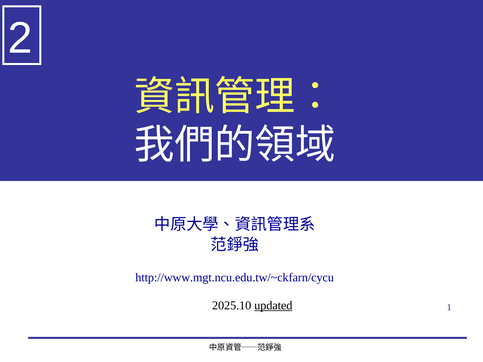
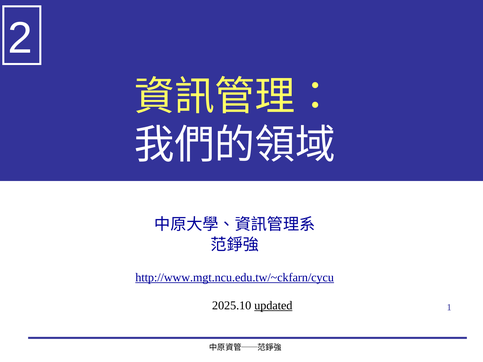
http://www.mgt.ncu.edu.tw/~ckfarn/cycu underline: none -> present
